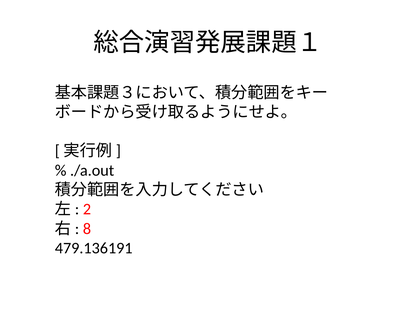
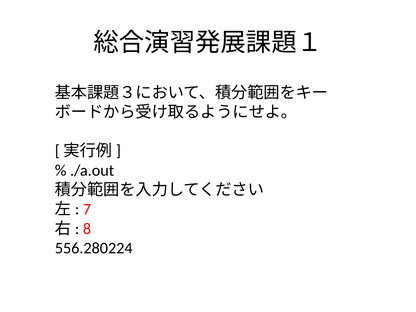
2: 2 -> 7
479.136191: 479.136191 -> 556.280224
